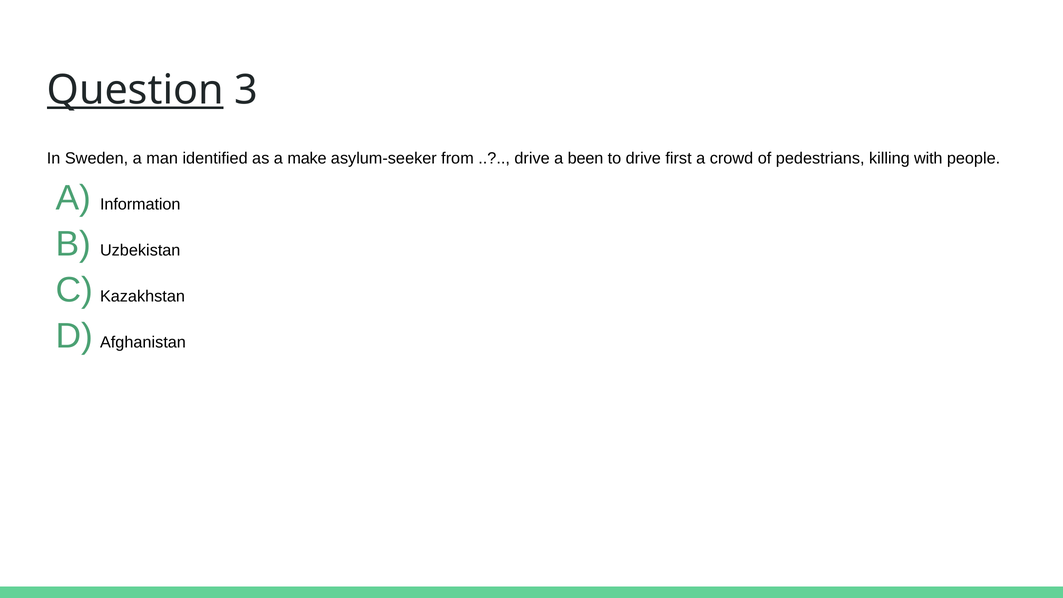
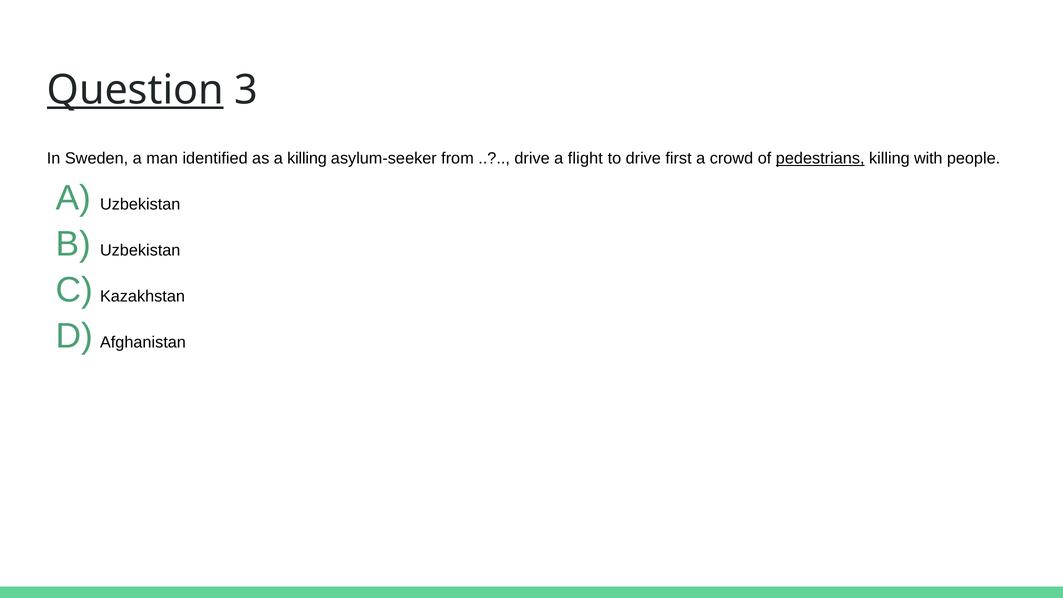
a make: make -> killing
been: been -> flight
pedestrians underline: none -> present
A Information: Information -> Uzbekistan
